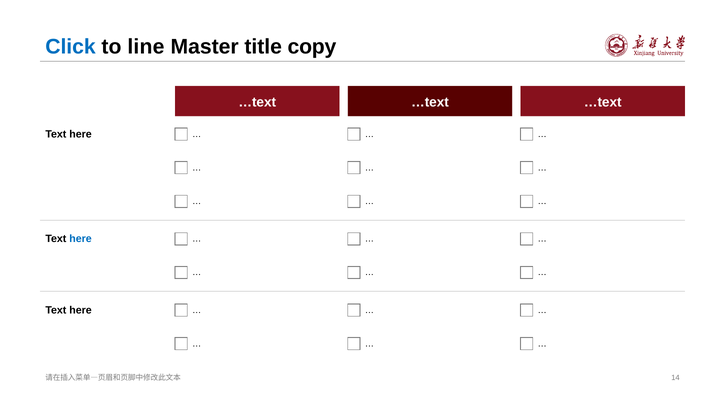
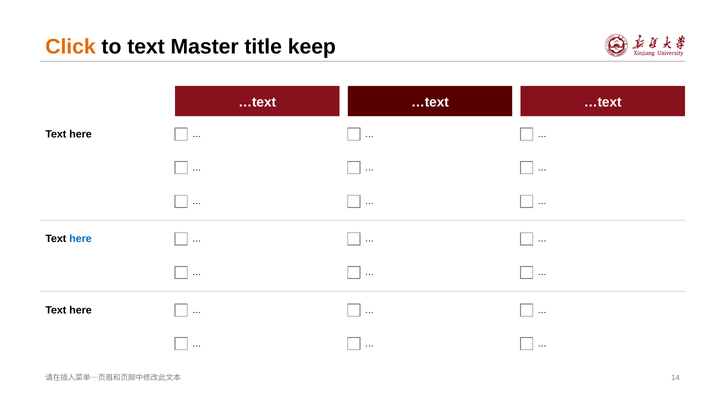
Click colour: blue -> orange
to line: line -> text
copy: copy -> keep
